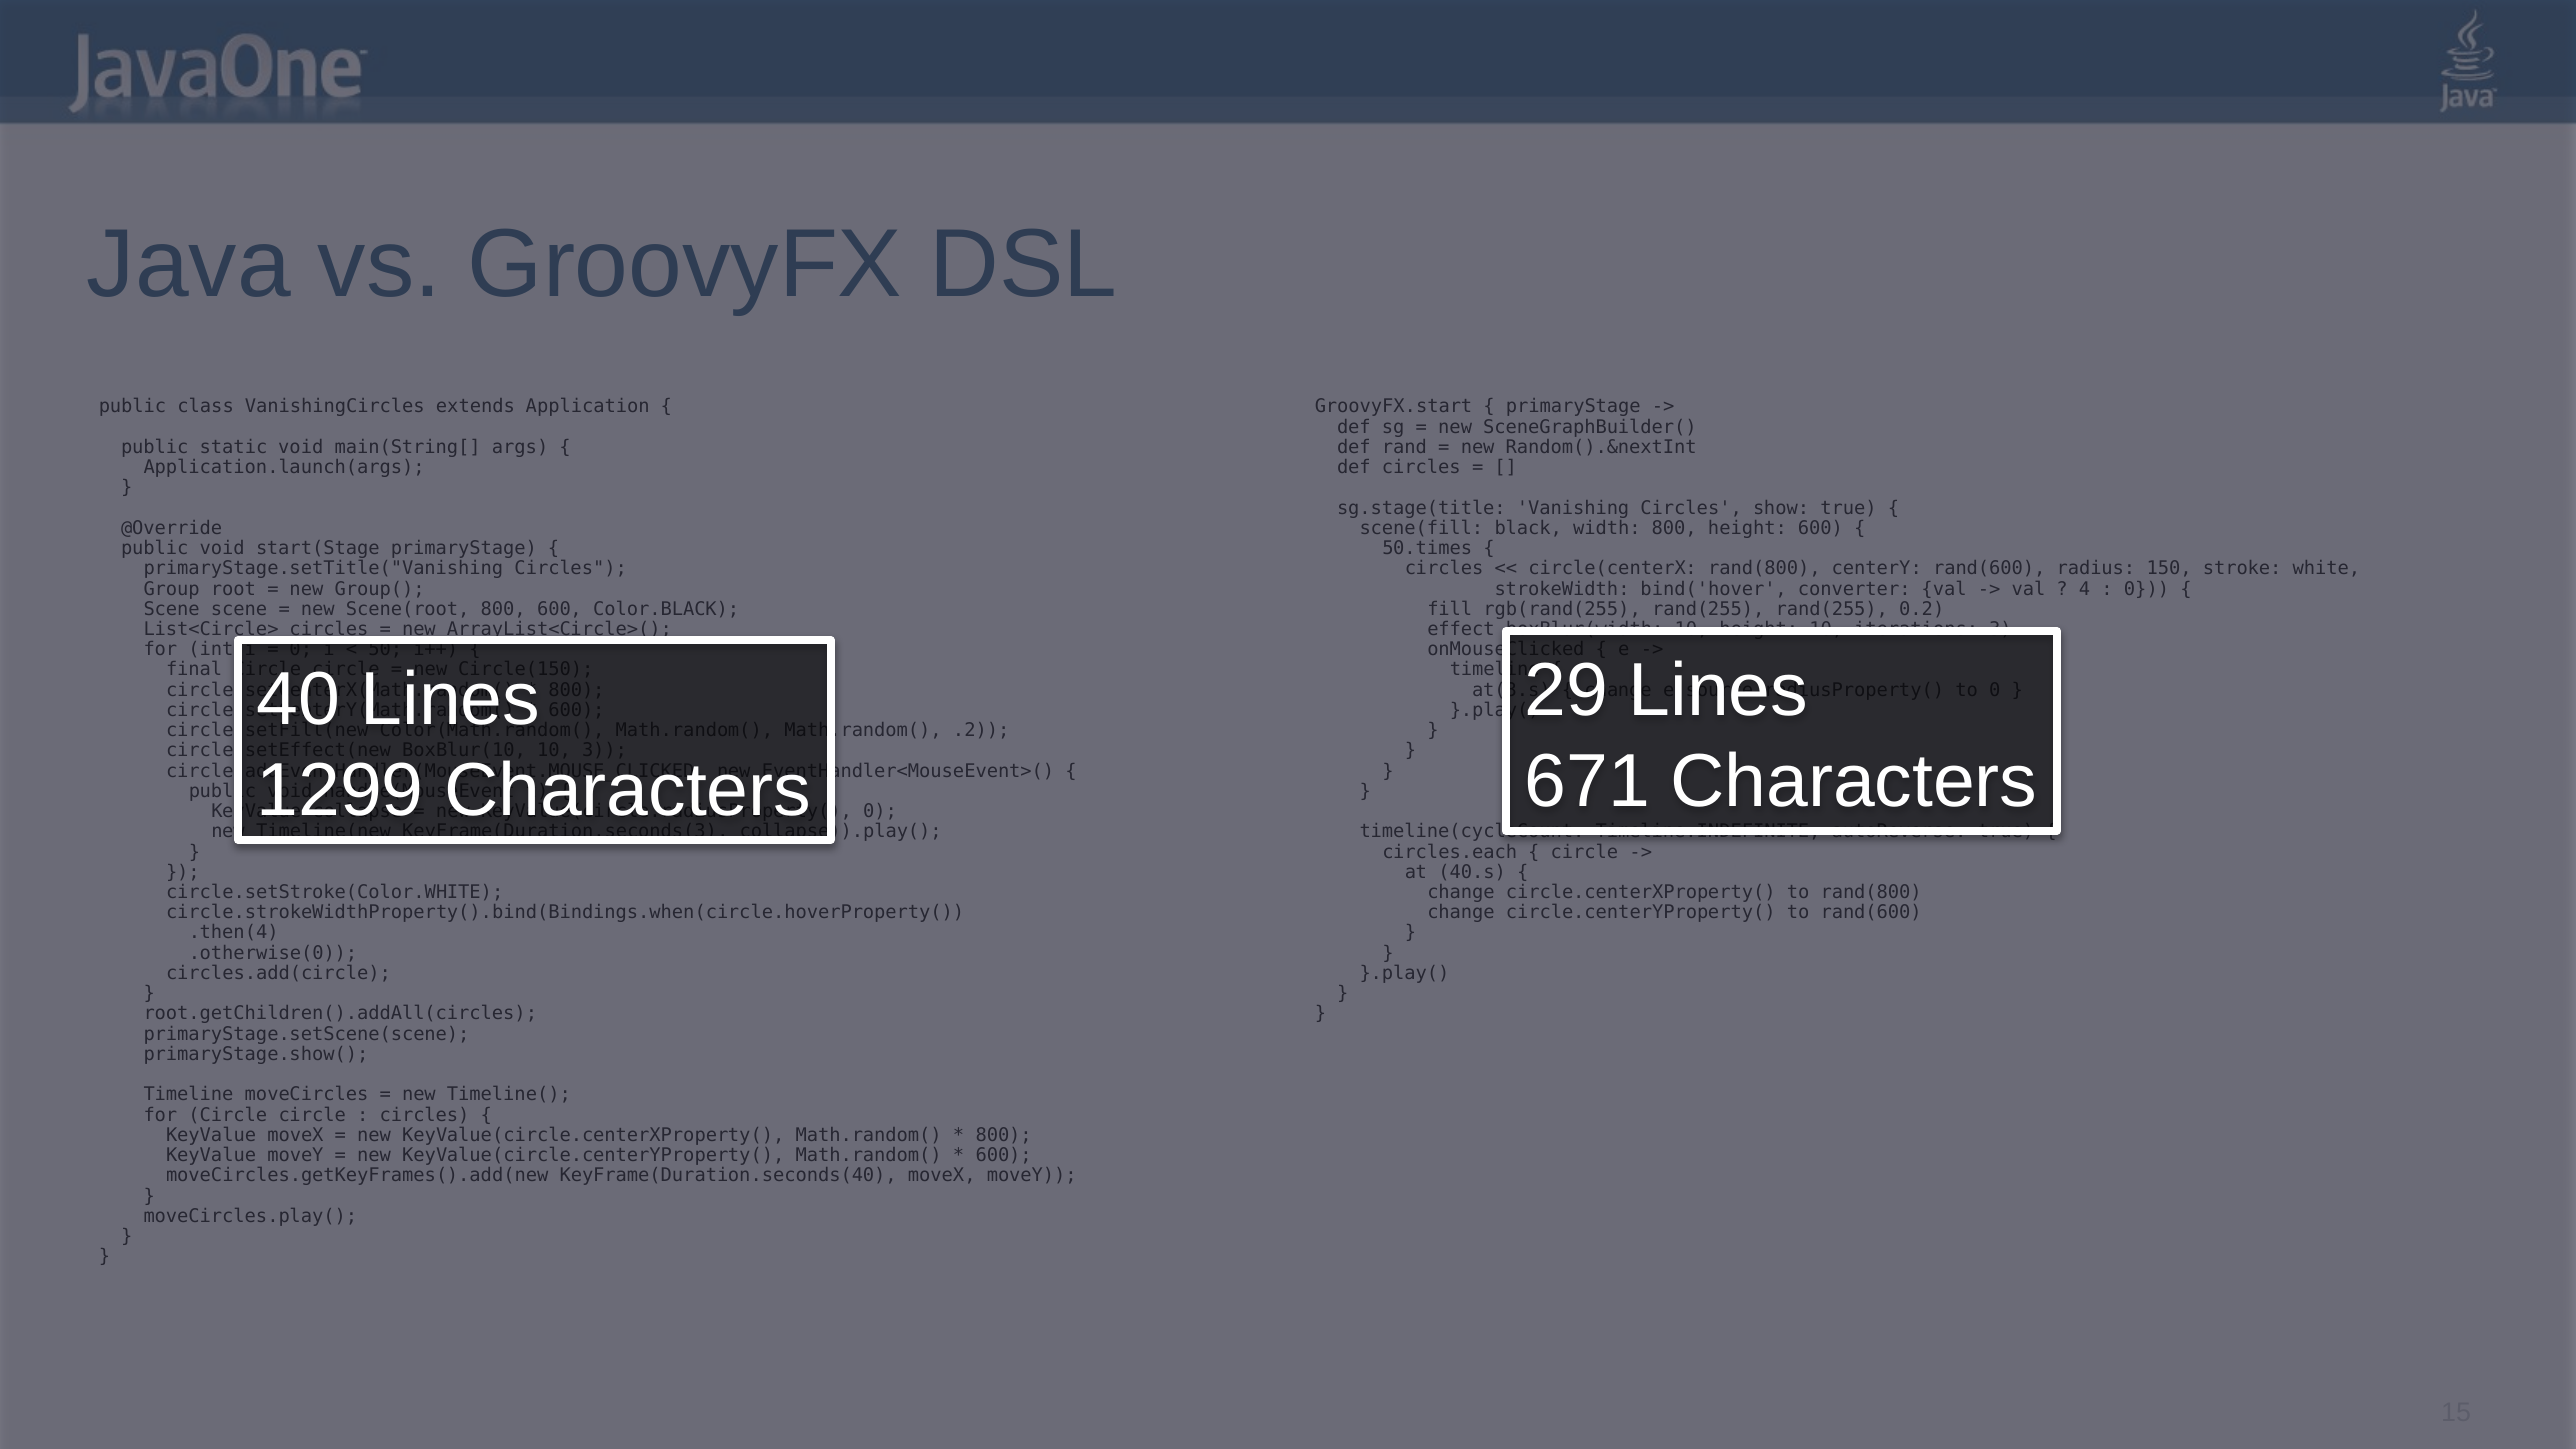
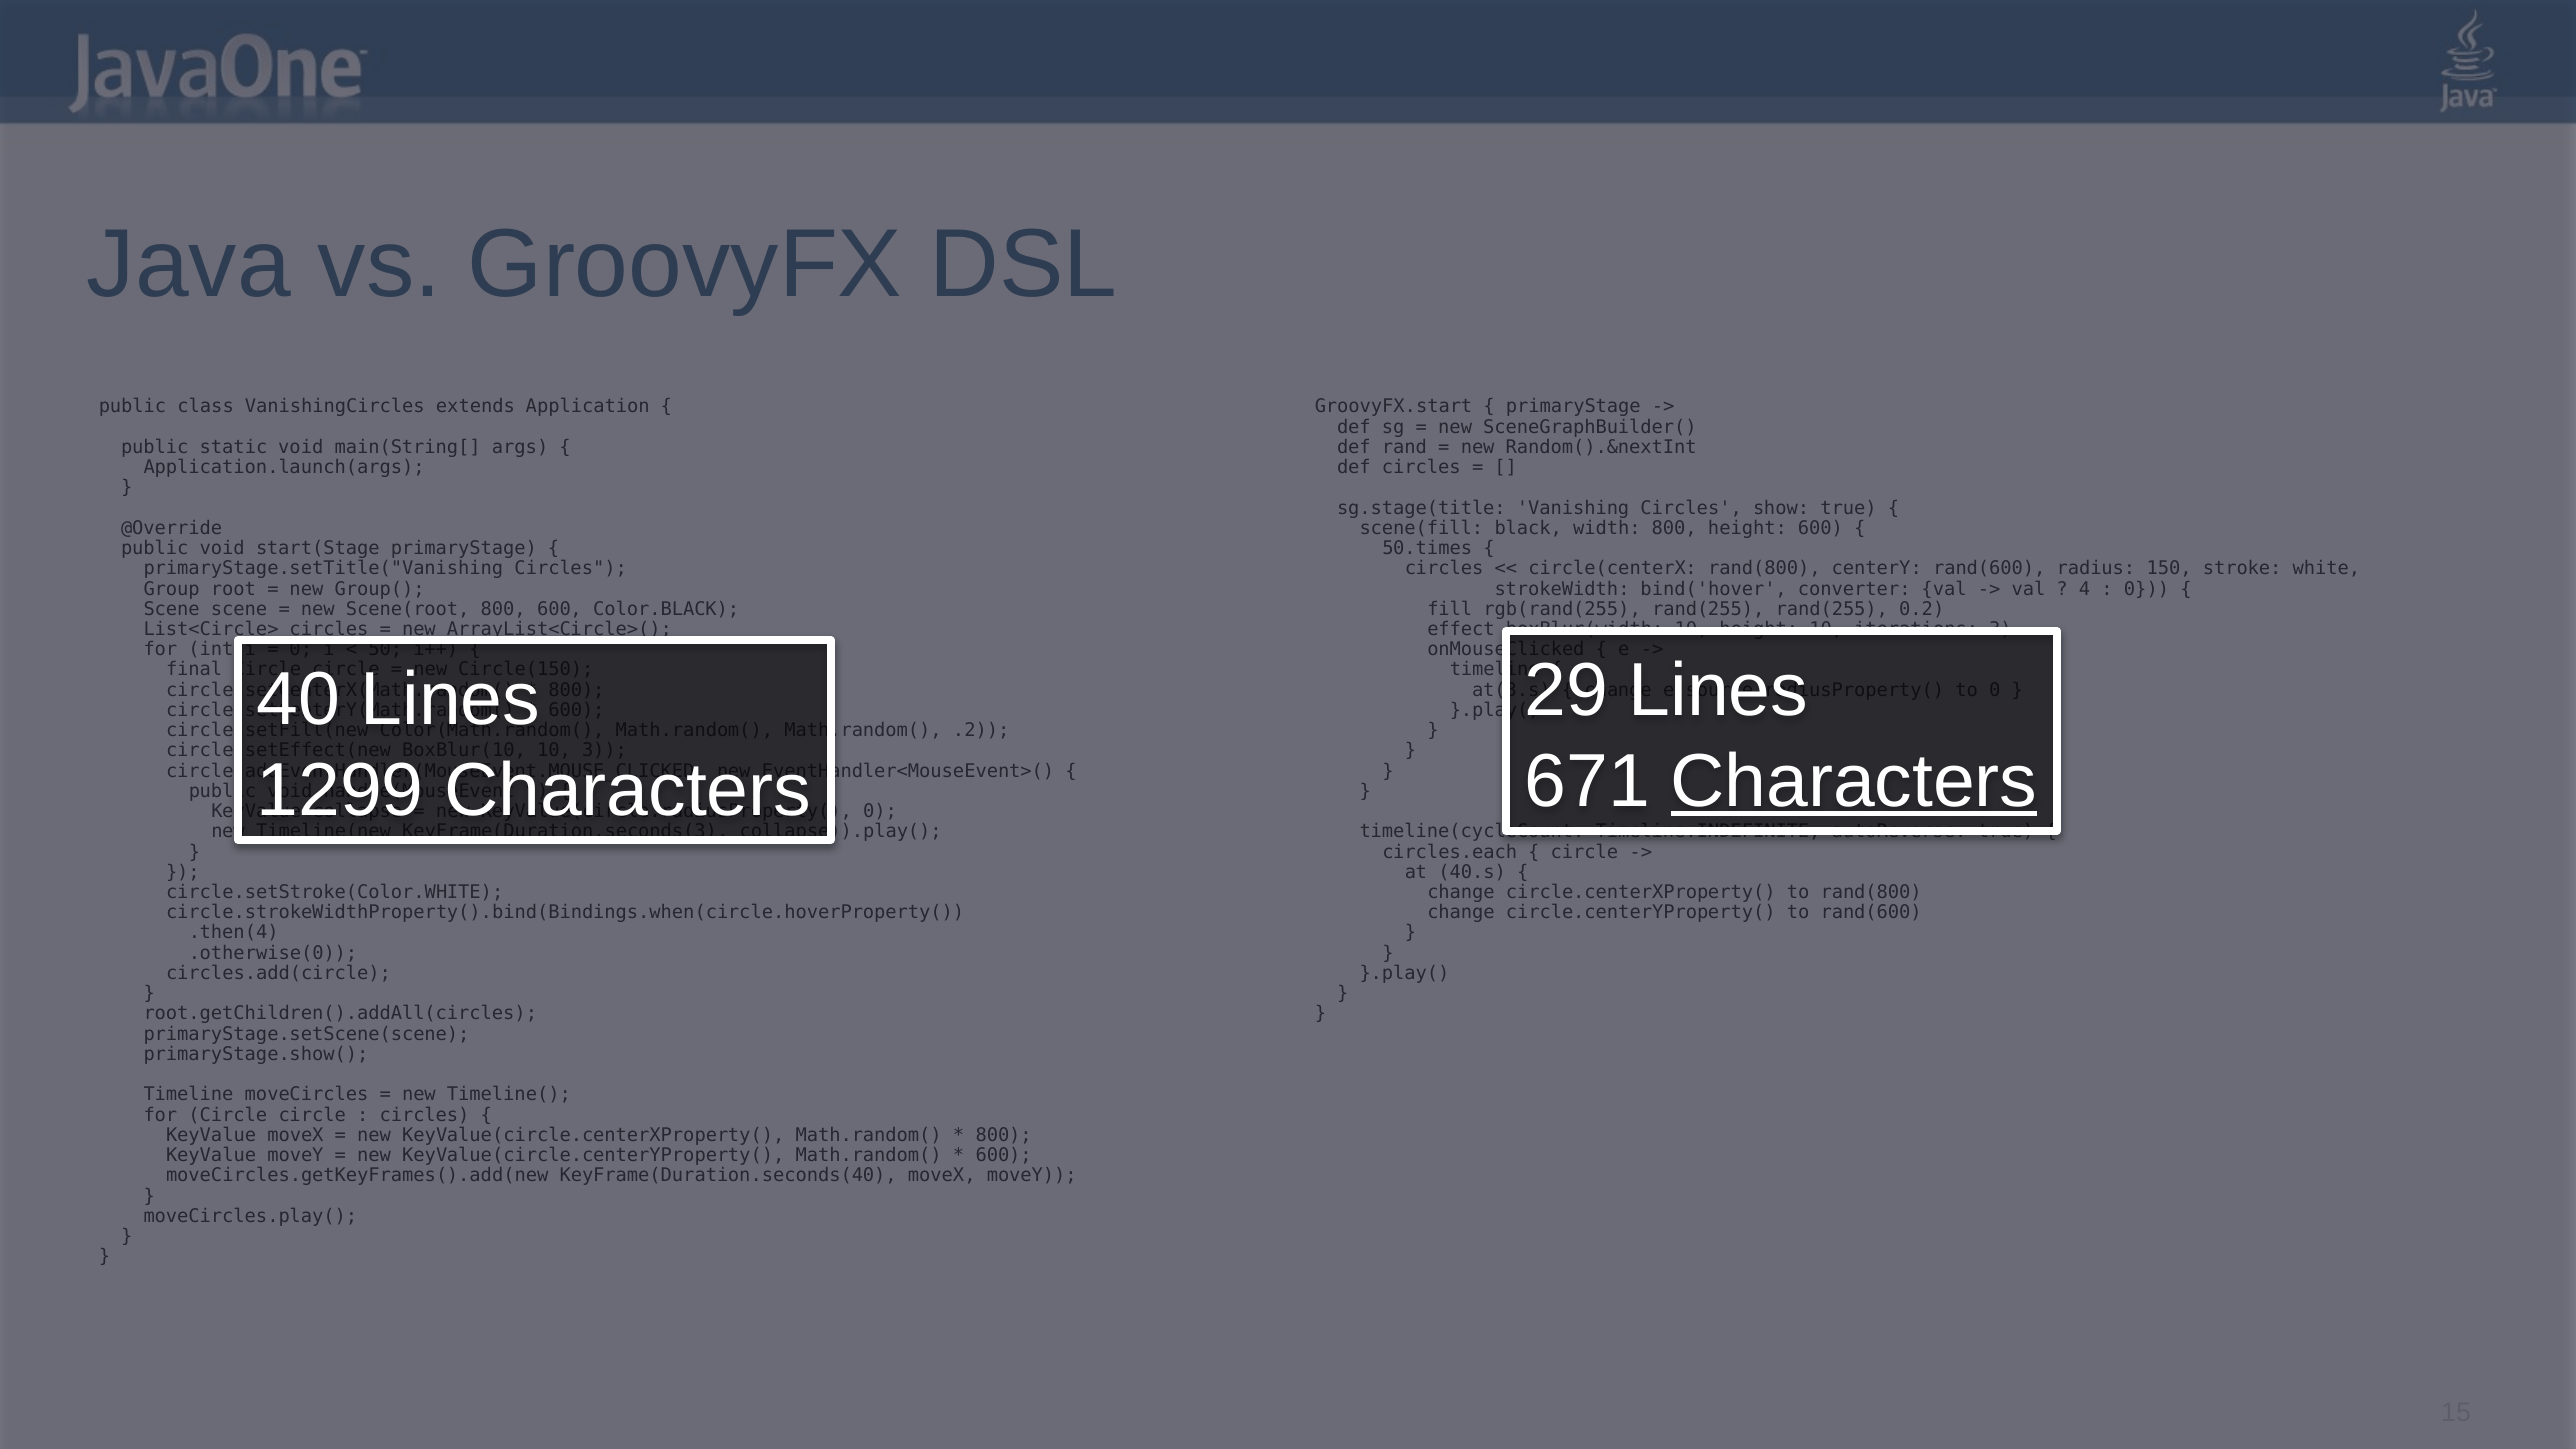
Characters at (1854, 782) underline: none -> present
